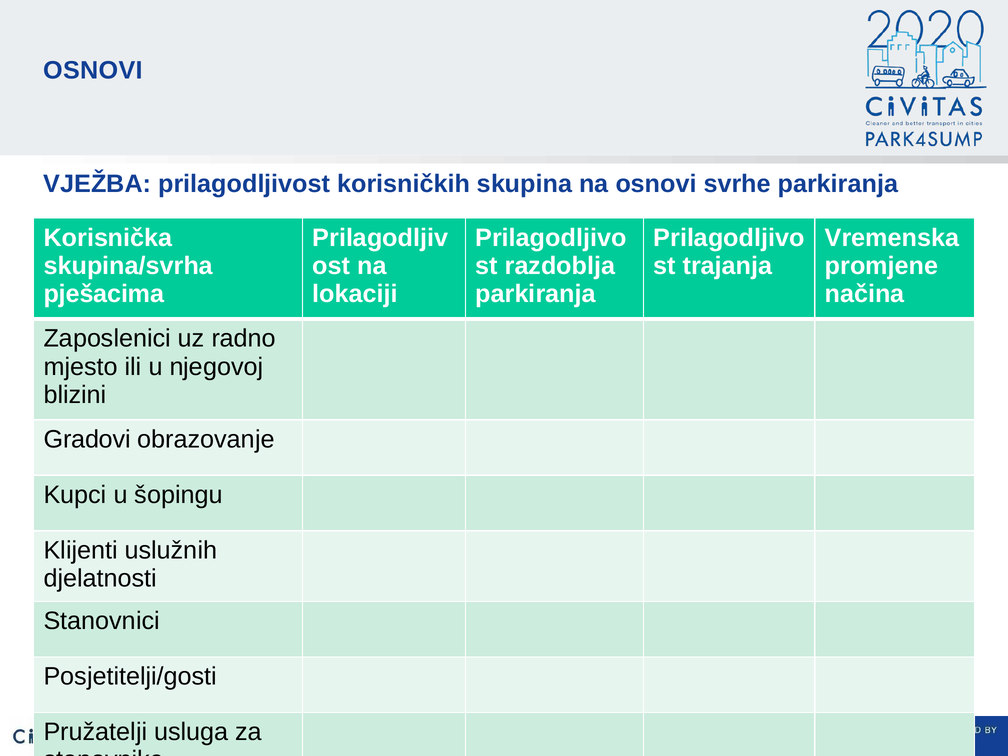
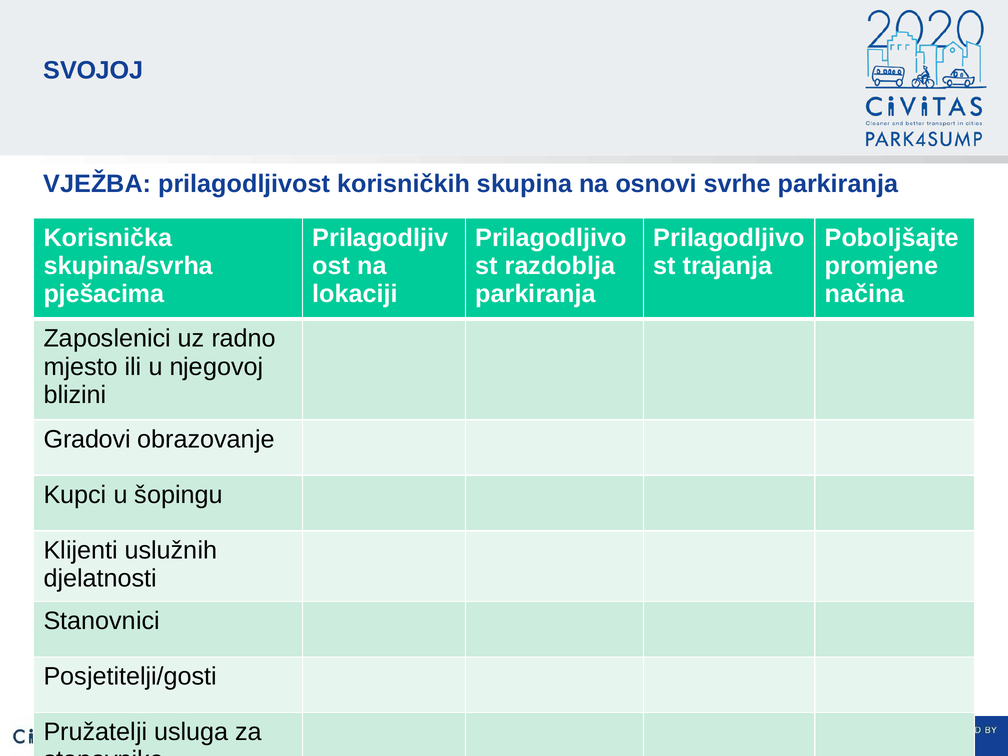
OSNOVI at (93, 70): OSNOVI -> SVOJOJ
Vremenska: Vremenska -> Poboljšajte
